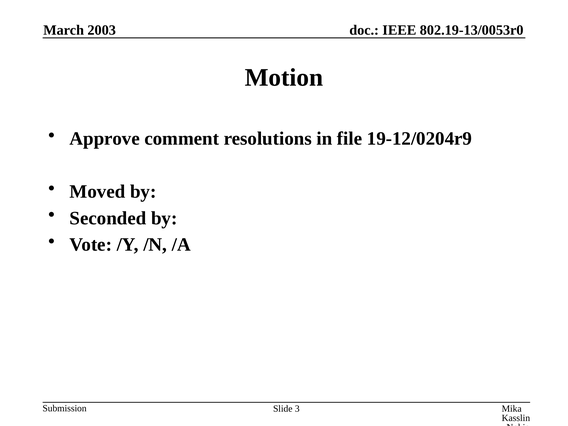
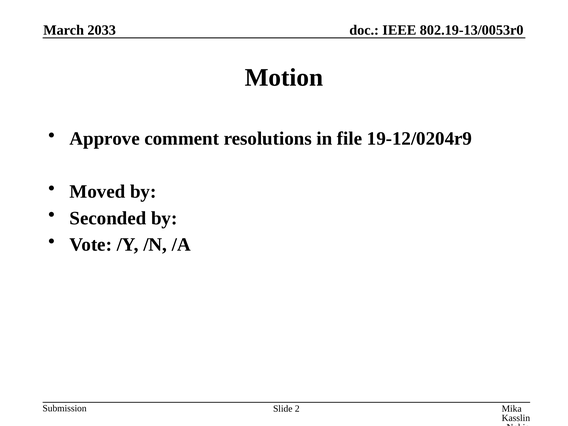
2003: 2003 -> 2033
3: 3 -> 2
